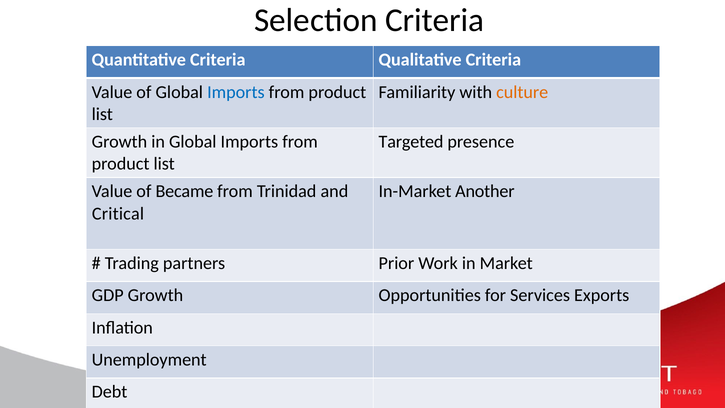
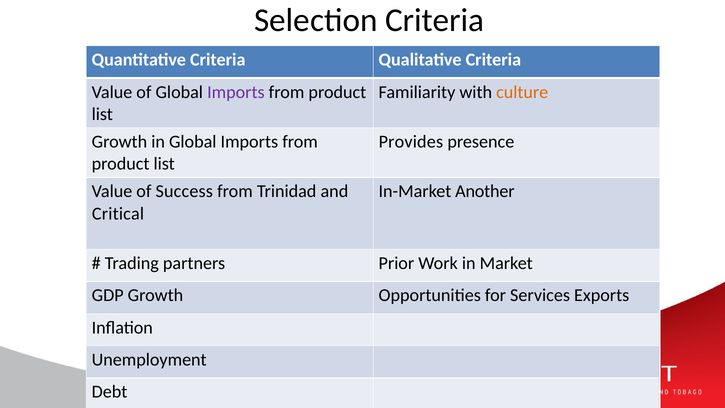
Imports at (236, 92) colour: blue -> purple
Targeted: Targeted -> Provides
Became: Became -> Success
